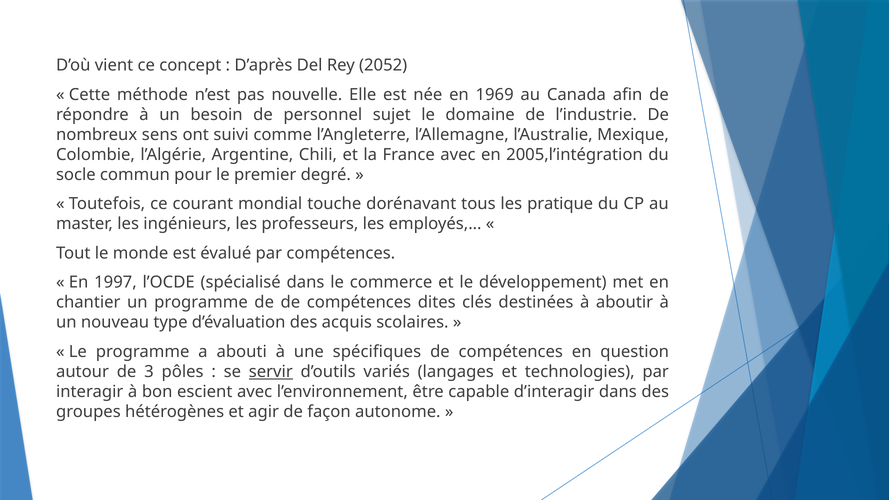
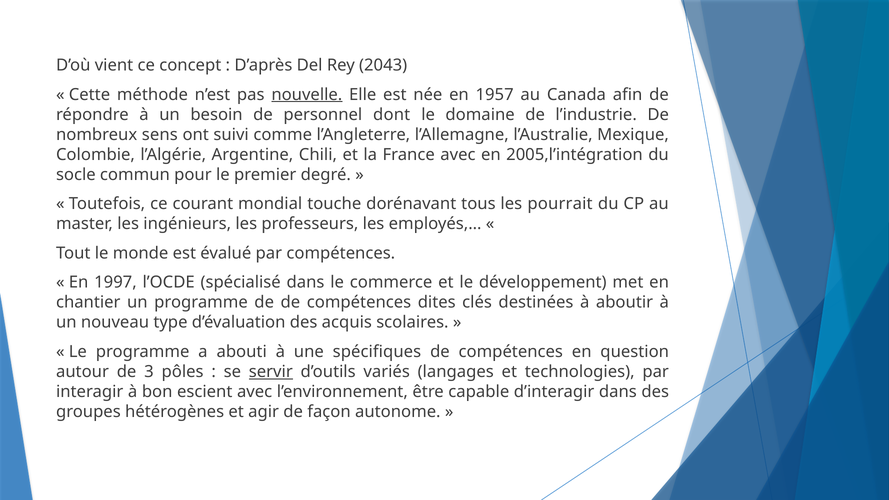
2052: 2052 -> 2043
nouvelle underline: none -> present
1969: 1969 -> 1957
sujet: sujet -> dont
pratique: pratique -> pourrait
